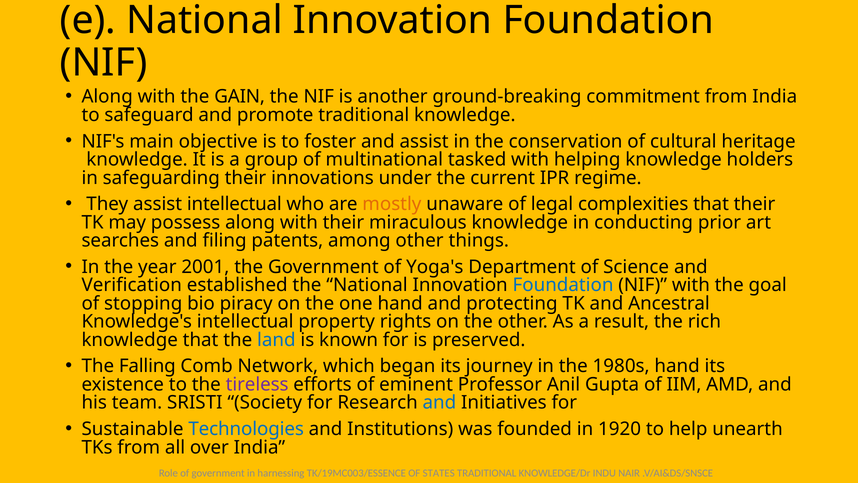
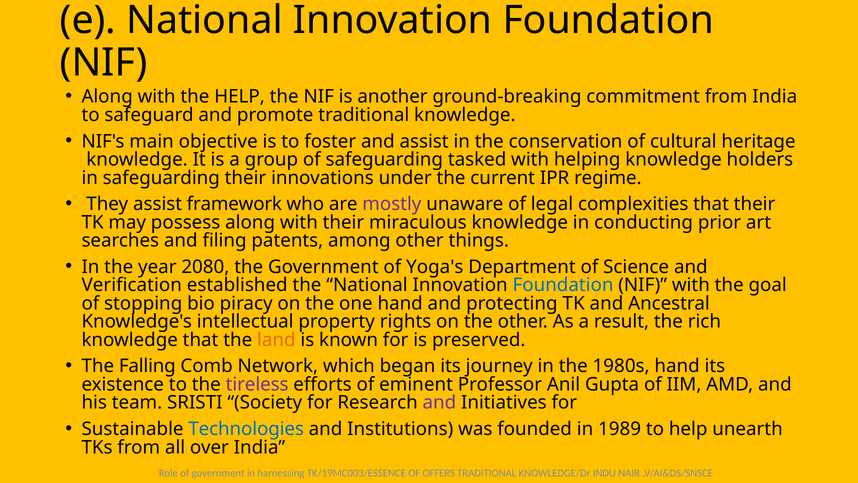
the GAIN: GAIN -> HELP
of multinational: multinational -> safeguarding
assist intellectual: intellectual -> framework
mostly colour: orange -> purple
2001: 2001 -> 2080
land colour: blue -> orange
and at (439, 402) colour: blue -> purple
1920: 1920 -> 1989
STATES: STATES -> OFFERS
